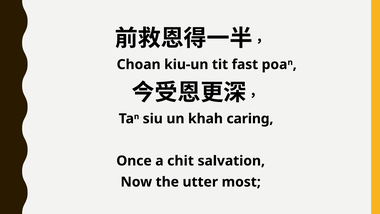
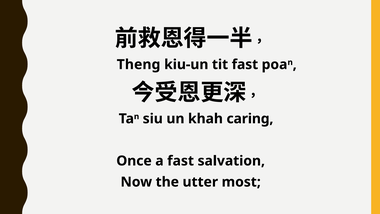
Choan: Choan -> Theng
a chit: chit -> fast
